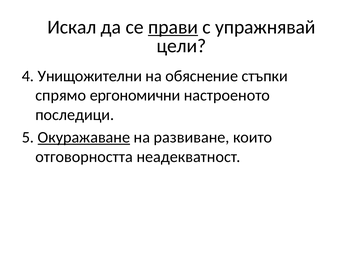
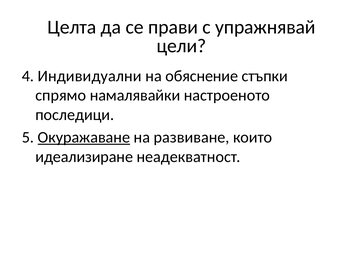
Искал: Искал -> Целта
прави underline: present -> none
Унищожителни: Унищожителни -> Индивидуални
ергономични: ергономични -> намалявайки
отговорността: отговорността -> идеализиране
